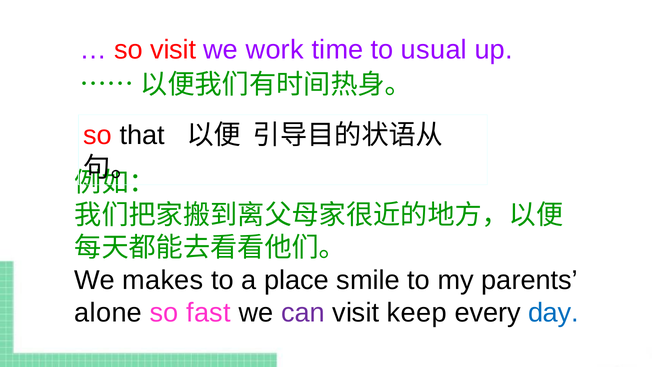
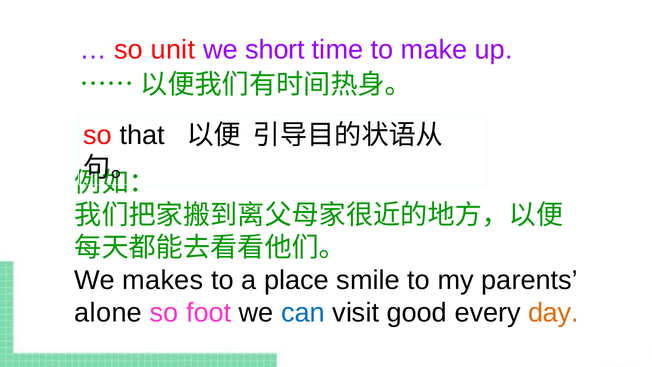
so visit: visit -> unit
work: work -> short
usual: usual -> make
fast: fast -> foot
can colour: purple -> blue
keep: keep -> good
day colour: blue -> orange
